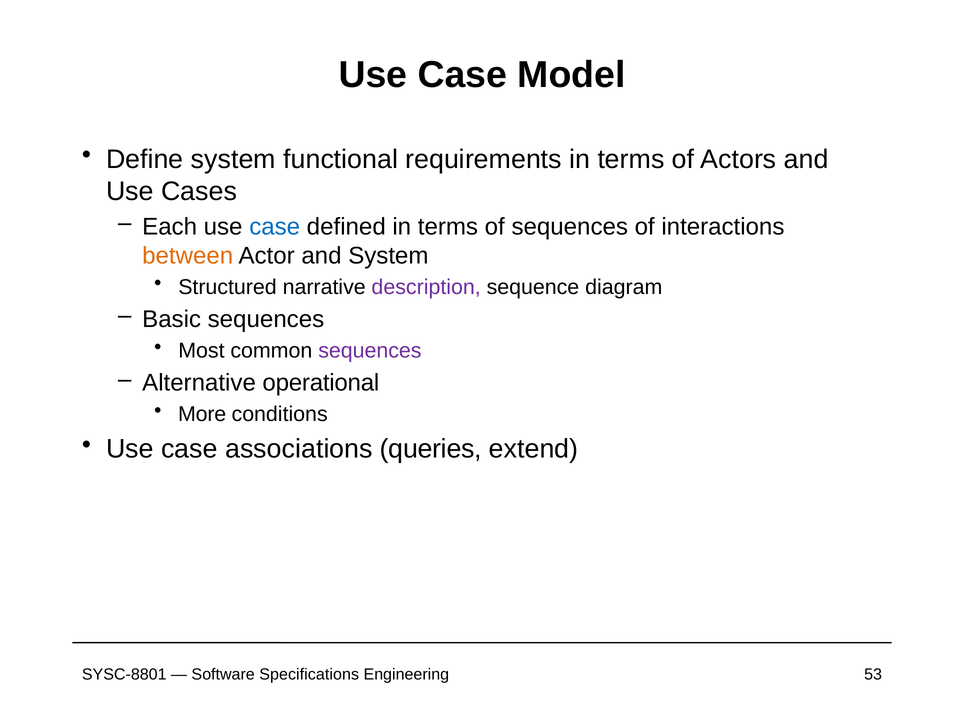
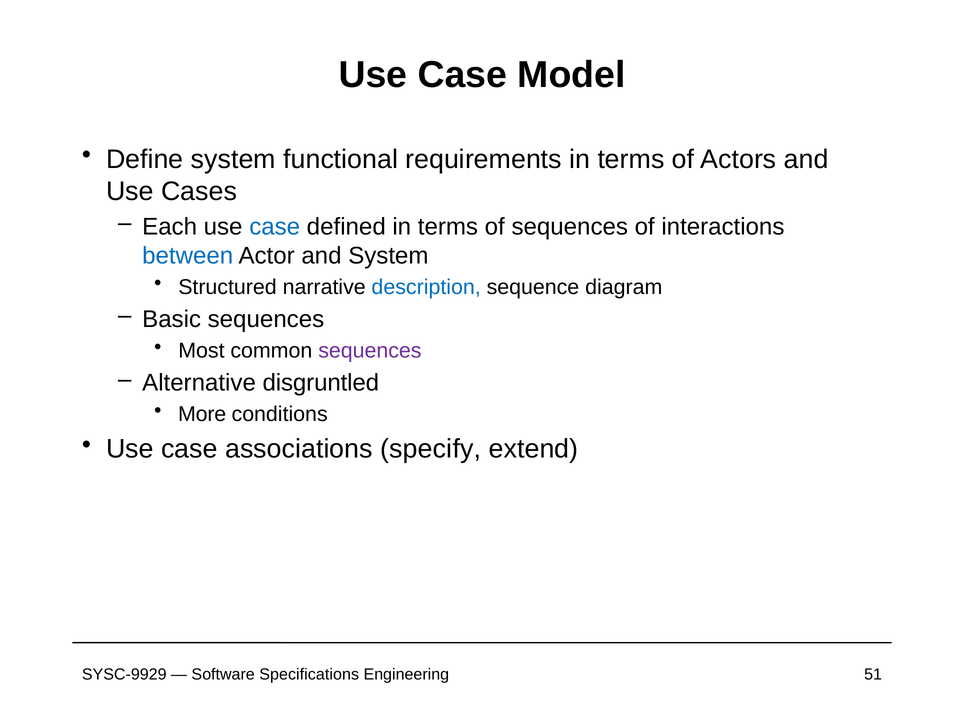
between colour: orange -> blue
description colour: purple -> blue
operational: operational -> disgruntled
queries: queries -> specify
SYSC-8801: SYSC-8801 -> SYSC-9929
53: 53 -> 51
